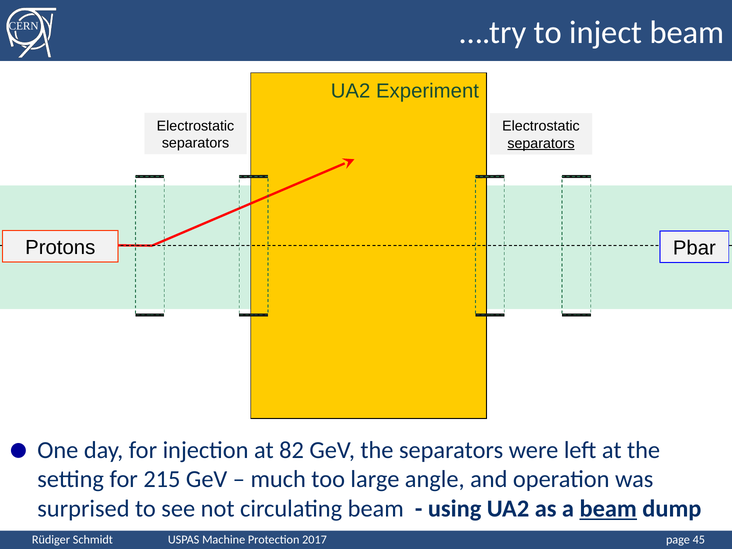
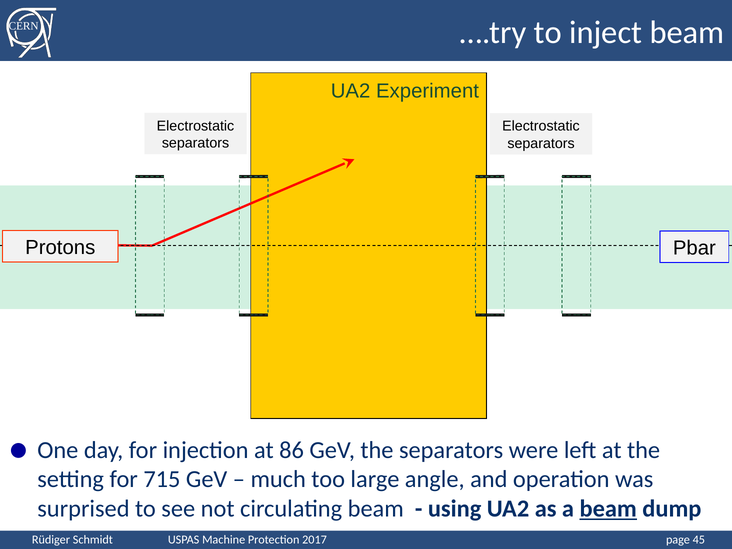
separators at (541, 143) underline: present -> none
82: 82 -> 86
215: 215 -> 715
